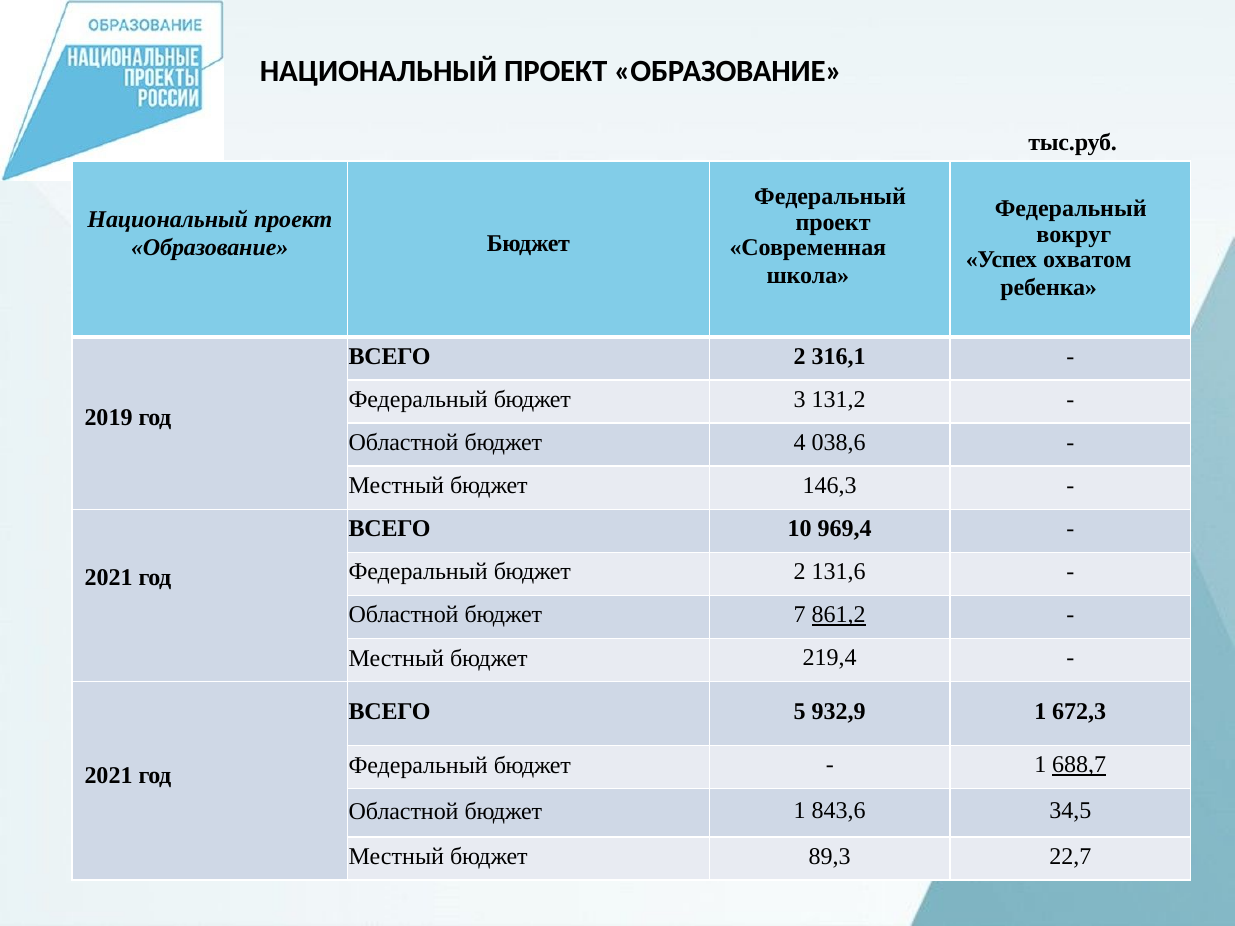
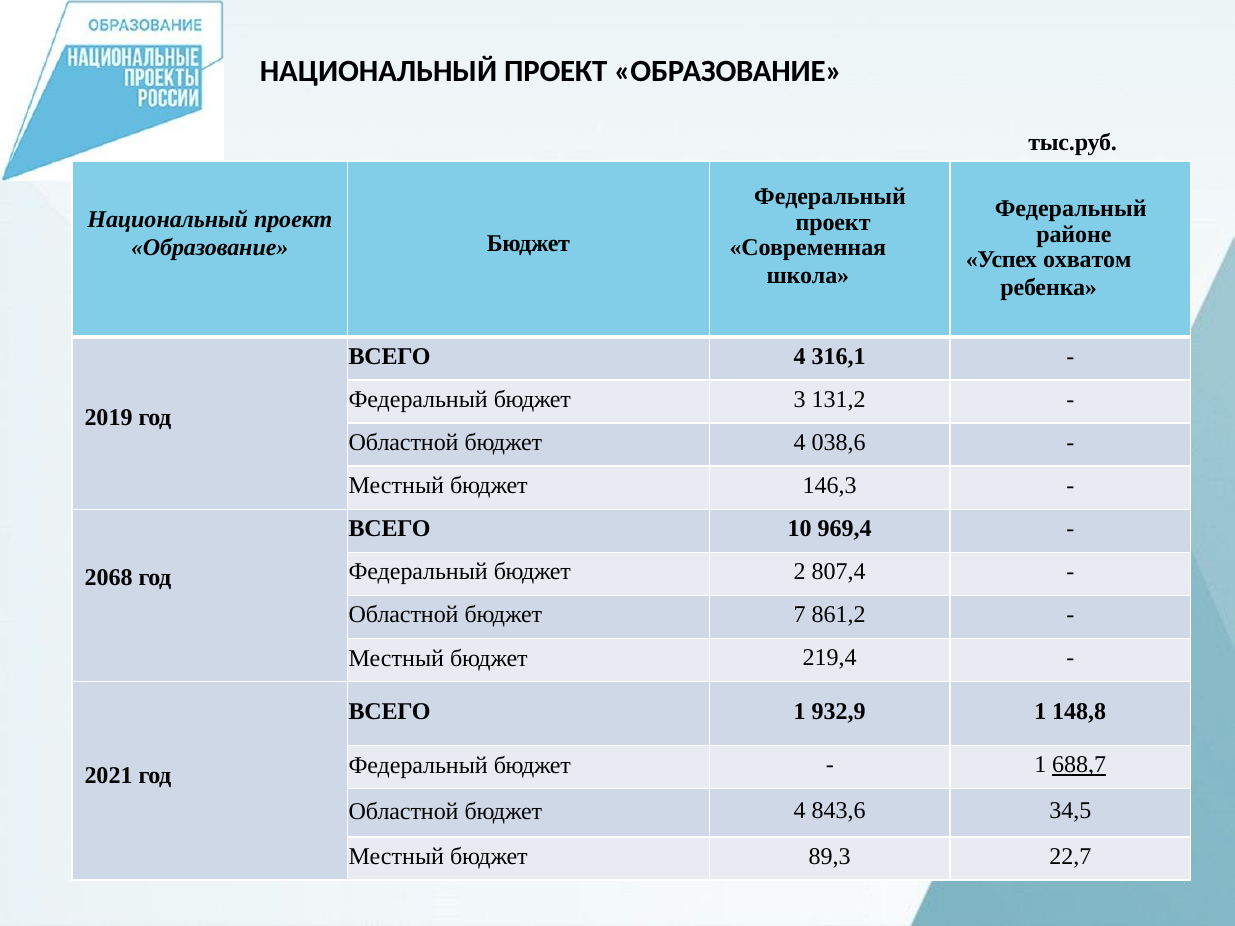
вокруг: вокруг -> районе
ВСЕГО 2: 2 -> 4
131,6: 131,6 -> 807,4
2021 at (109, 578): 2021 -> 2068
861,2 underline: present -> none
ВСЕГО 5: 5 -> 1
672,3: 672,3 -> 148,8
1 at (800, 811): 1 -> 4
